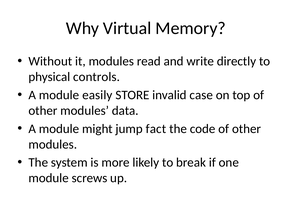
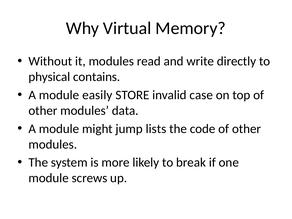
controls: controls -> contains
fact: fact -> lists
